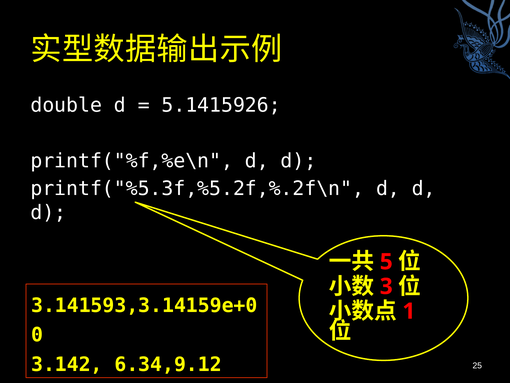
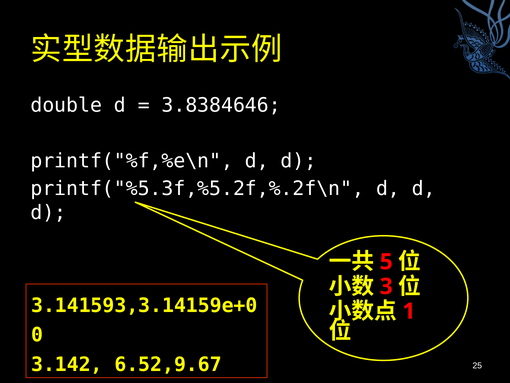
5.1415926: 5.1415926 -> 3.8384646
6.34,9.12: 6.34,9.12 -> 6.52,9.67
